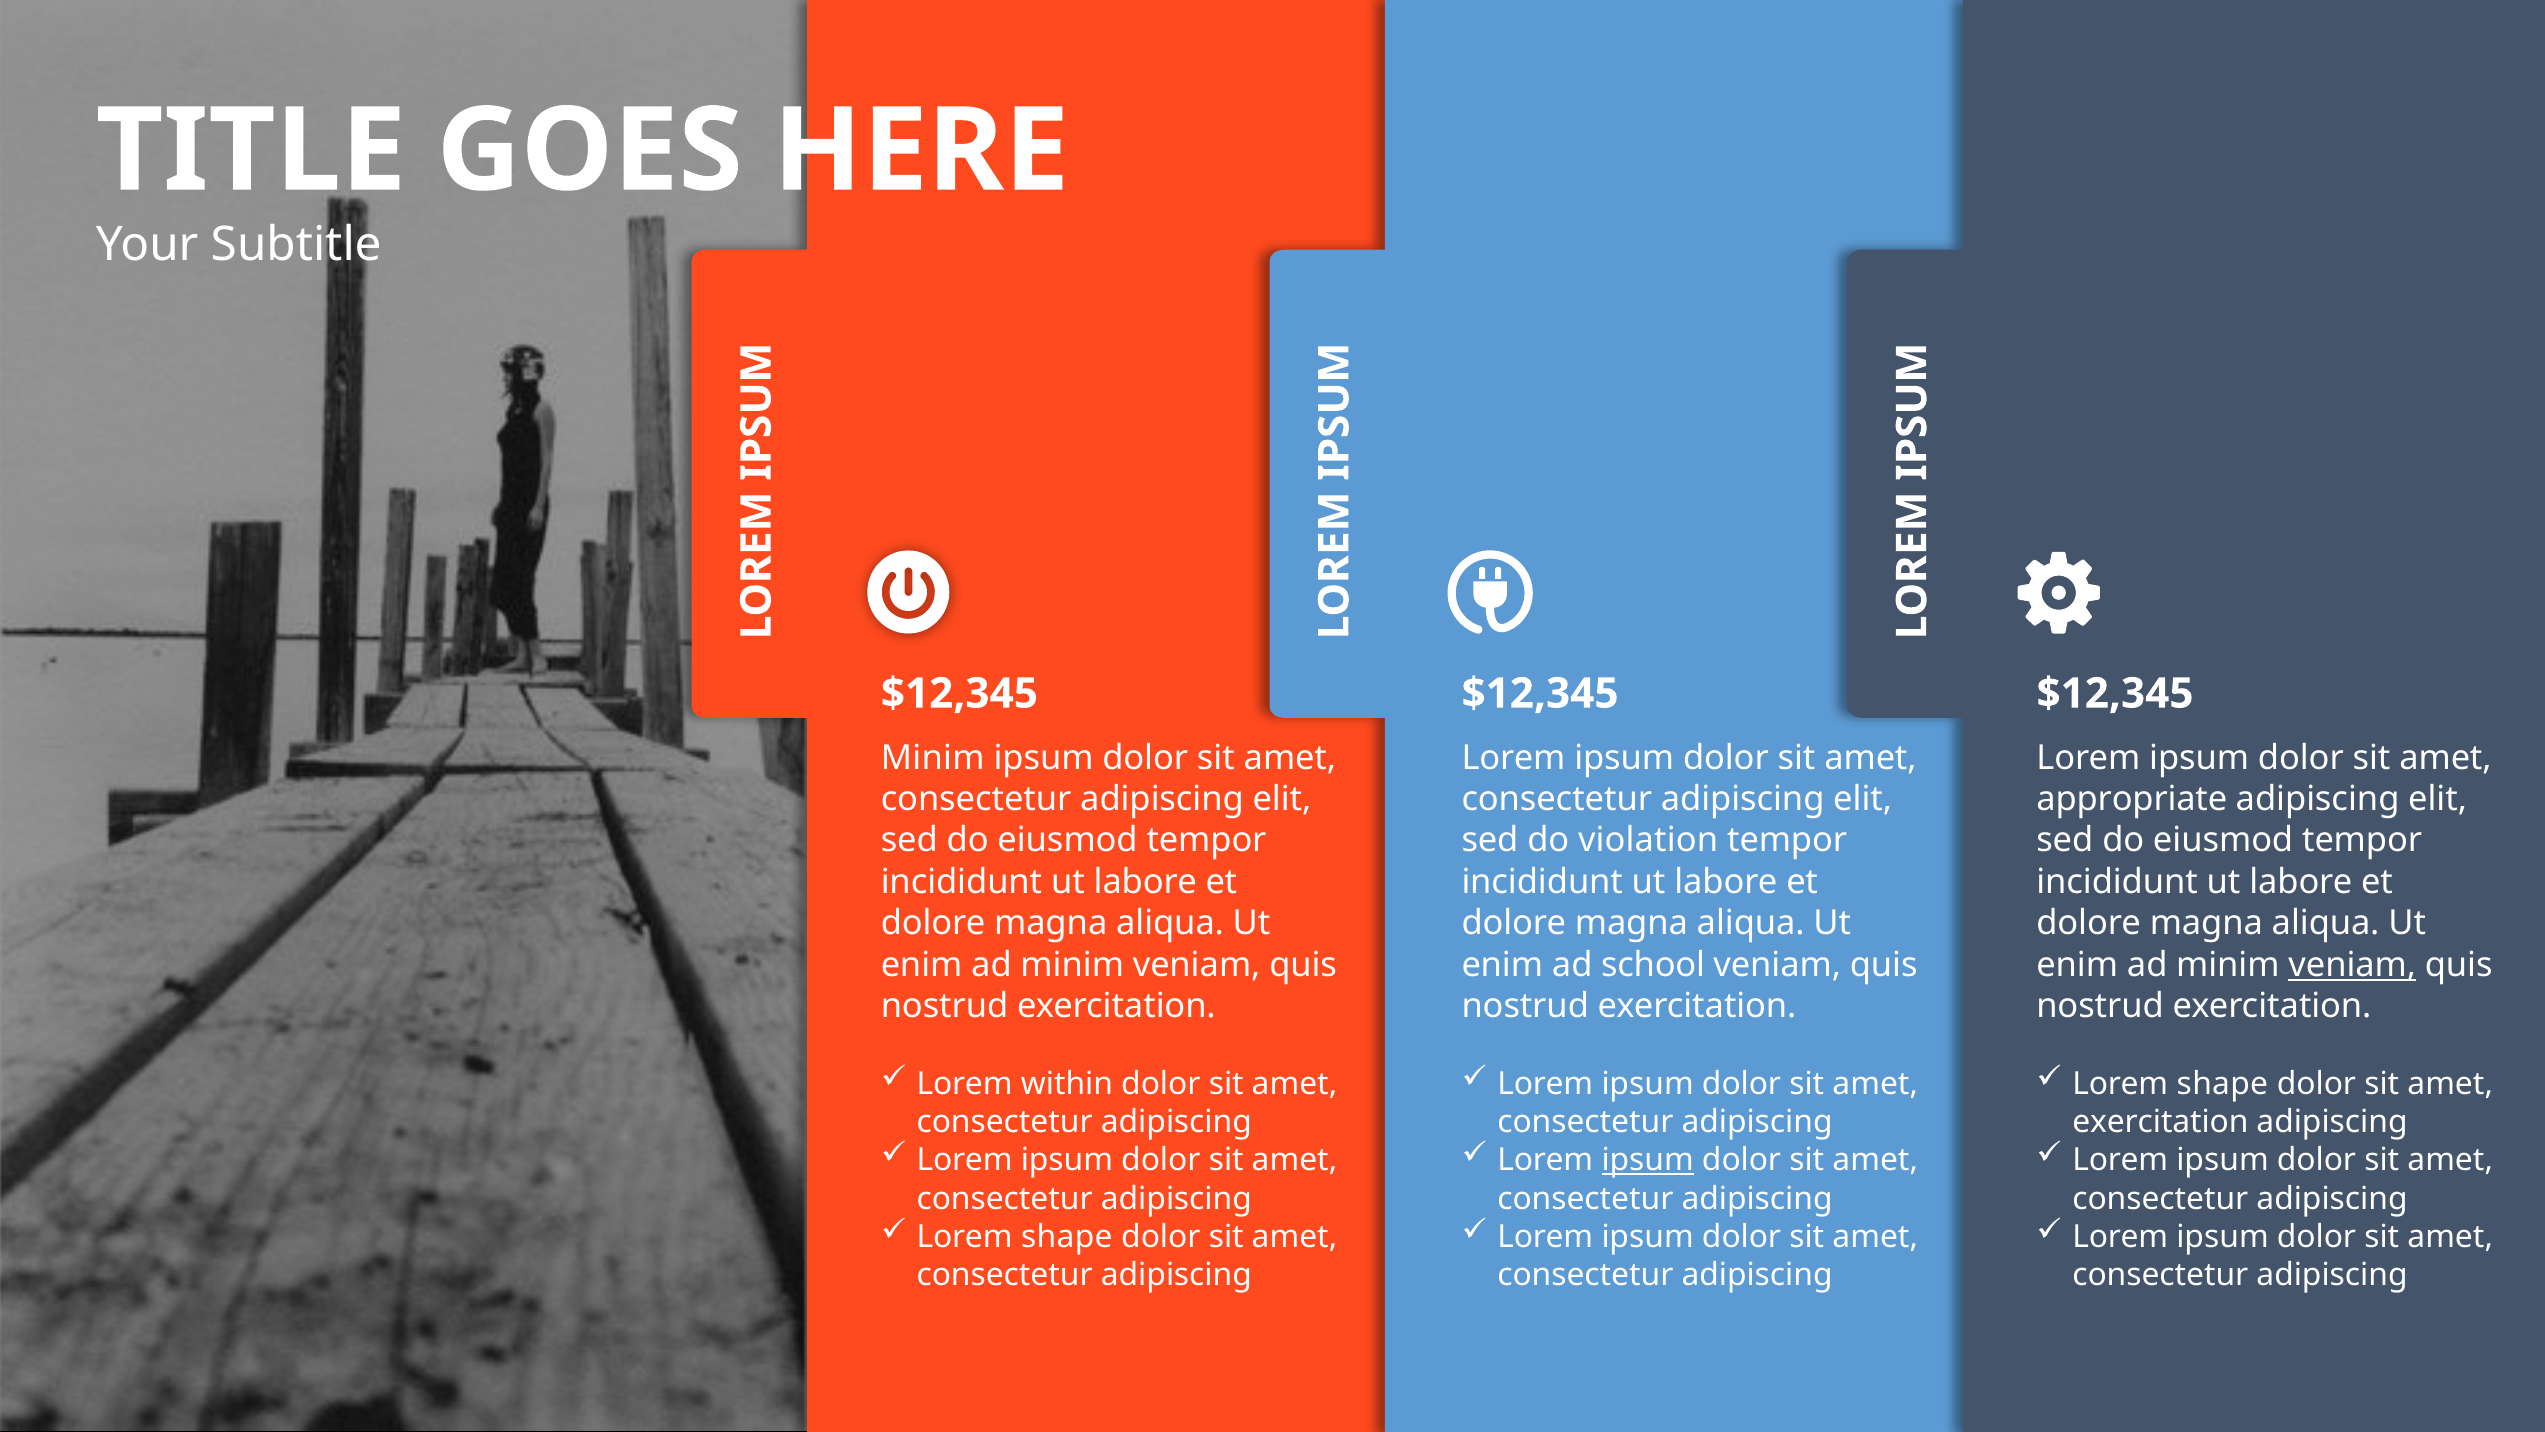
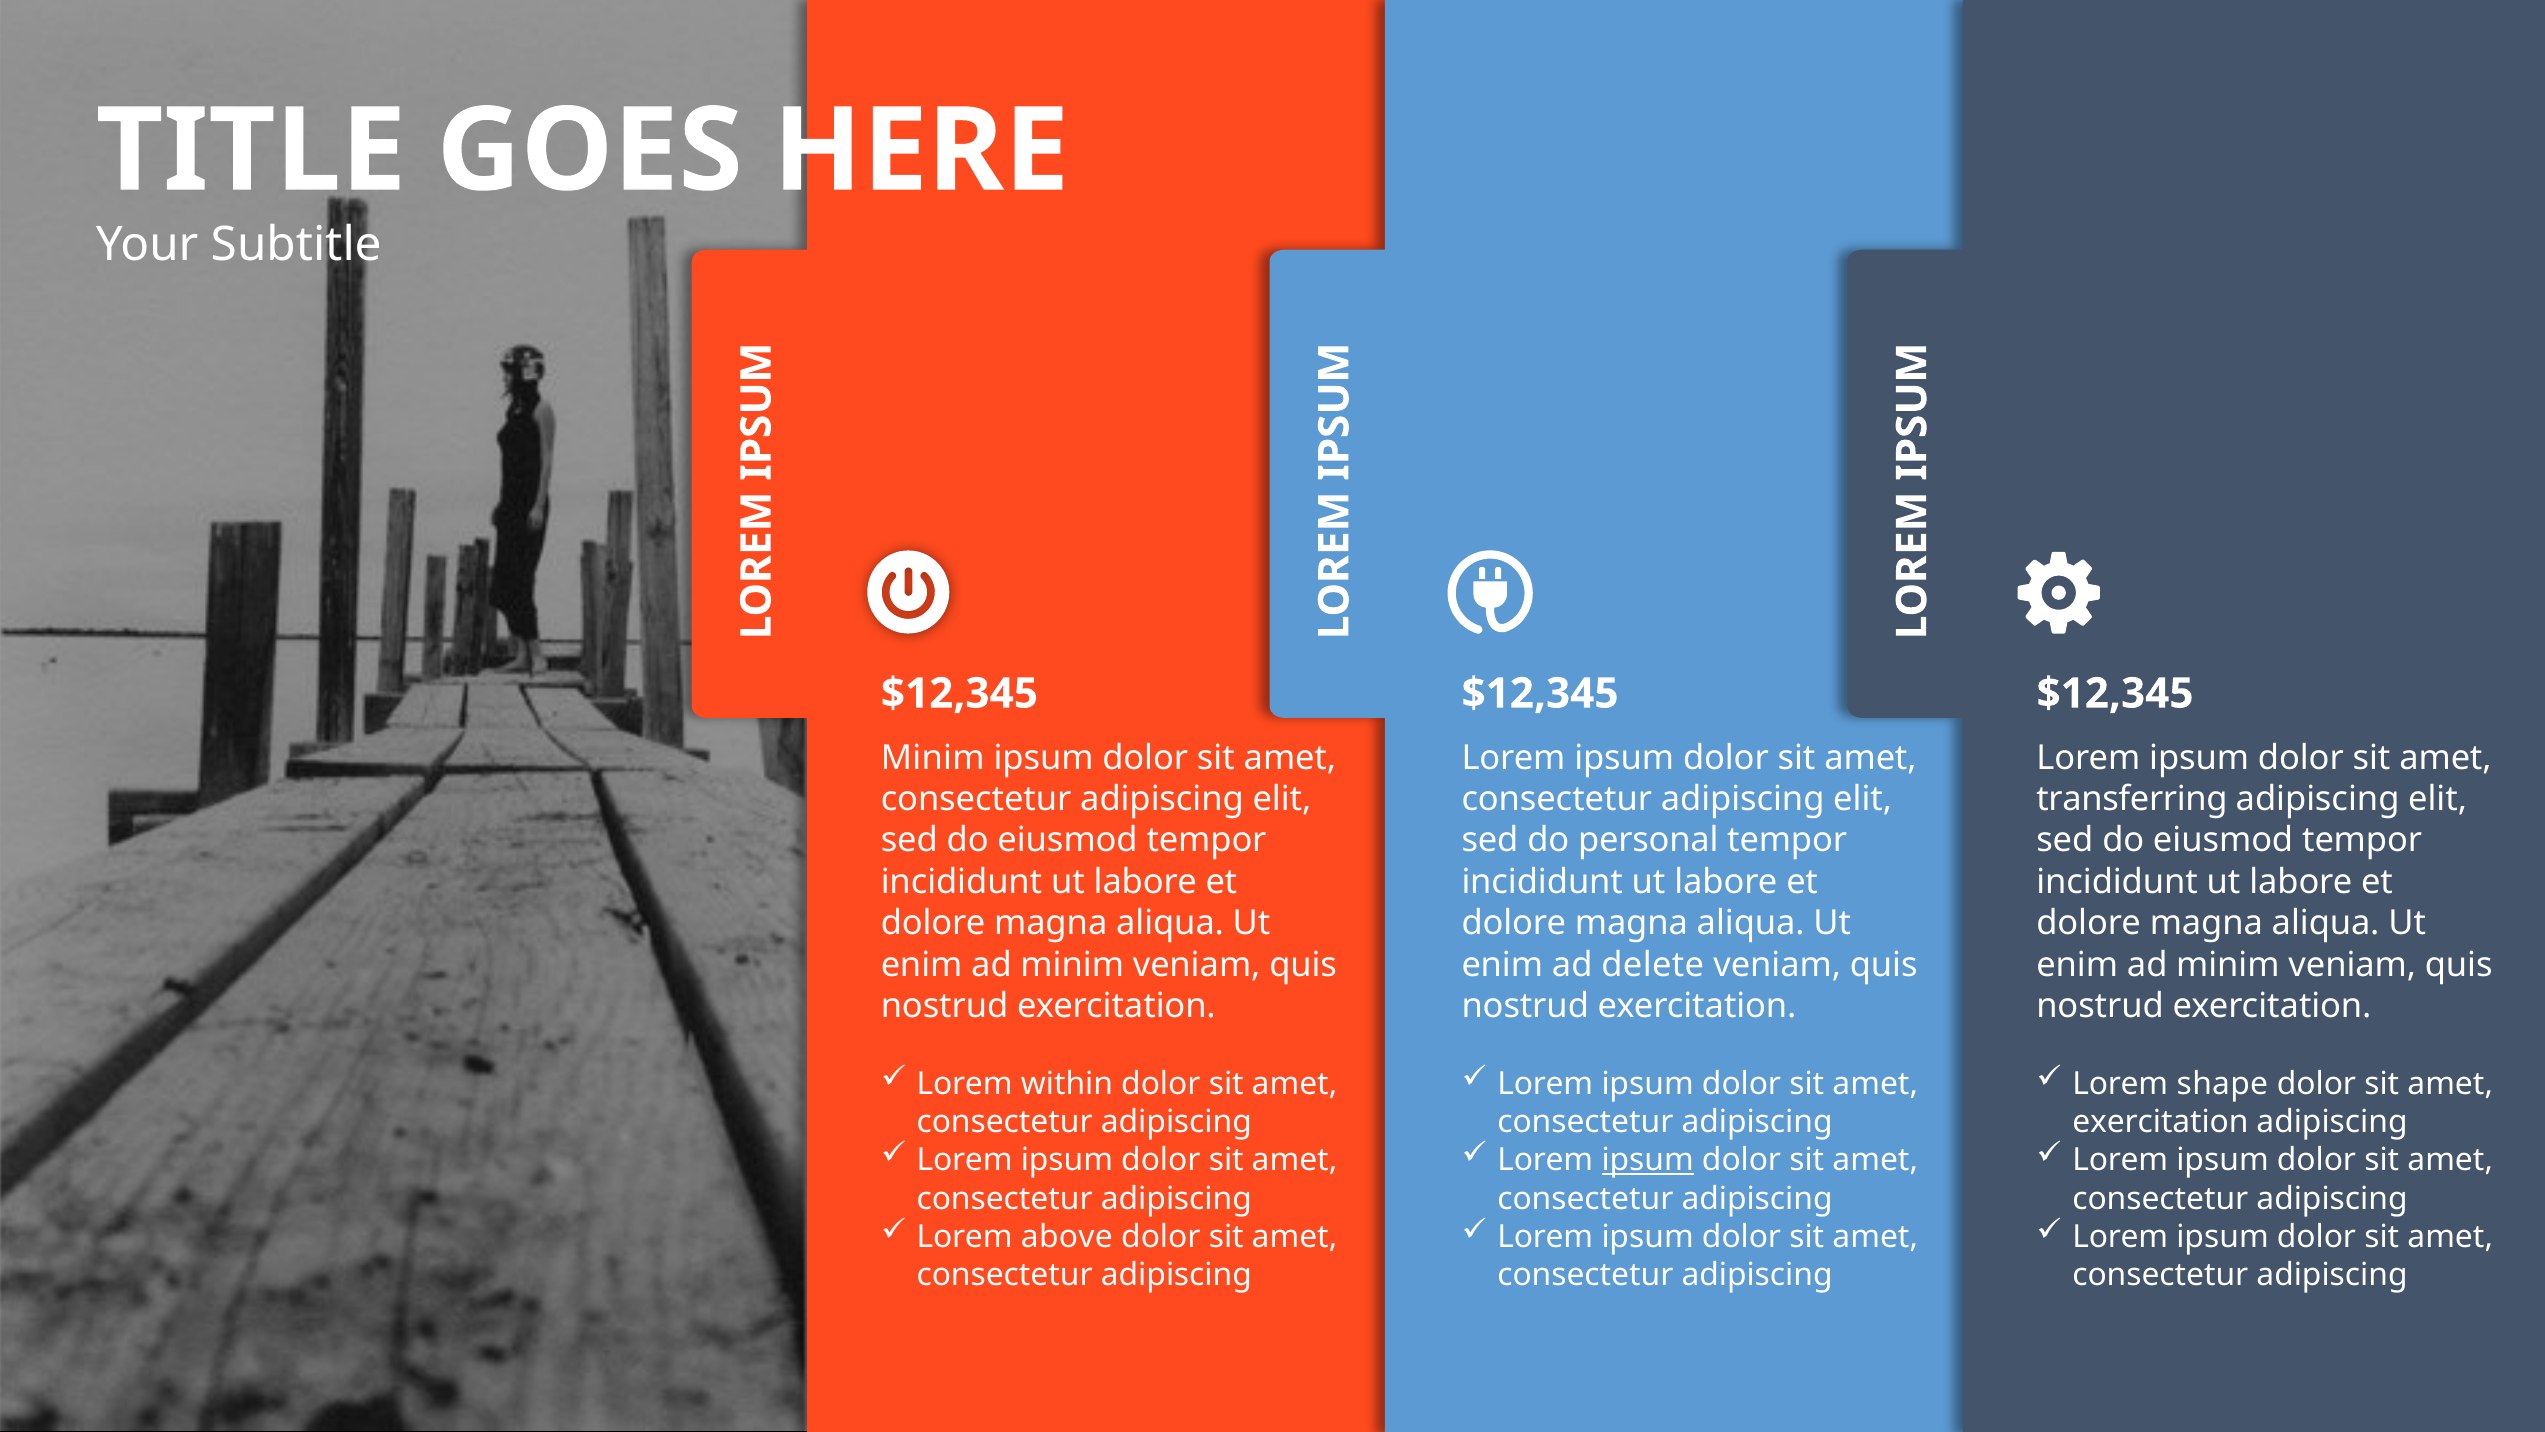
appropriate: appropriate -> transferring
violation: violation -> personal
school: school -> delete
veniam at (2352, 964) underline: present -> none
shape at (1067, 1236): shape -> above
